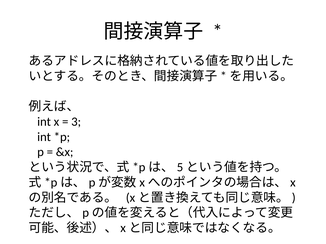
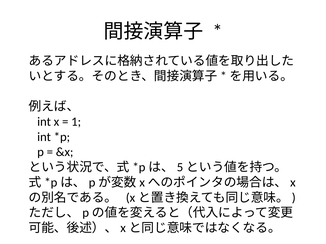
3: 3 -> 1
